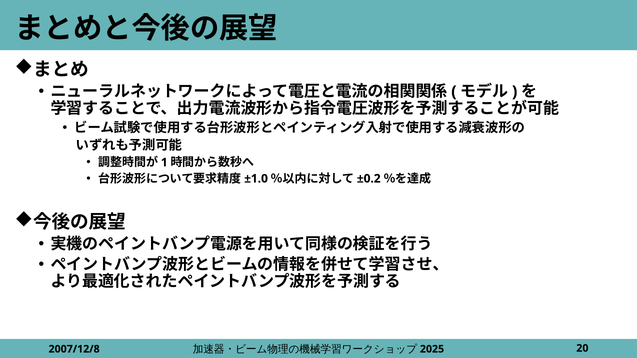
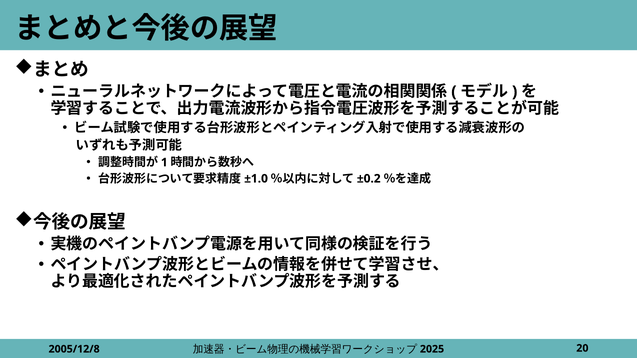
2007/12/8: 2007/12/8 -> 2005/12/8
